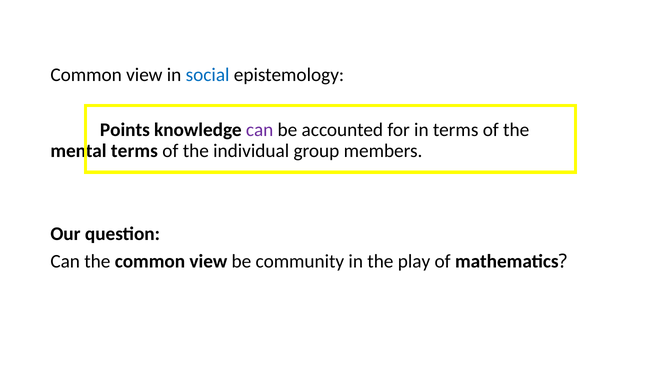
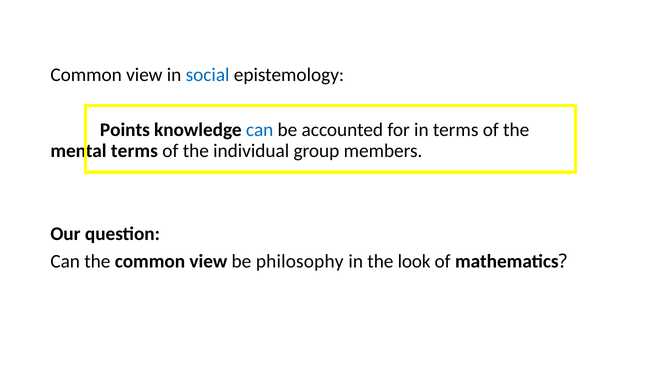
can at (260, 130) colour: purple -> blue
community: community -> philosophy
play: play -> look
